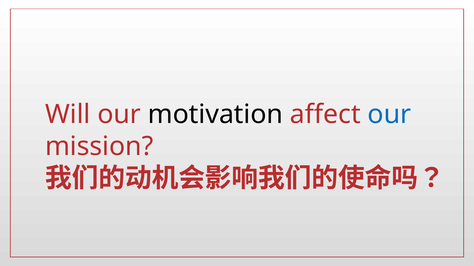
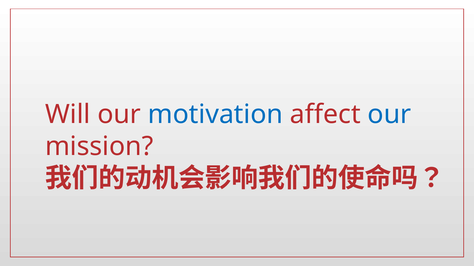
motivation colour: black -> blue
